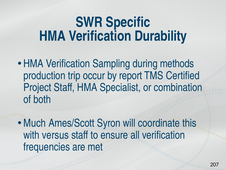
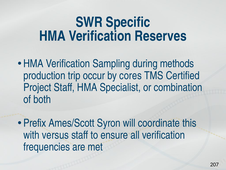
Durability: Durability -> Reserves
report: report -> cores
Much: Much -> Prefix
